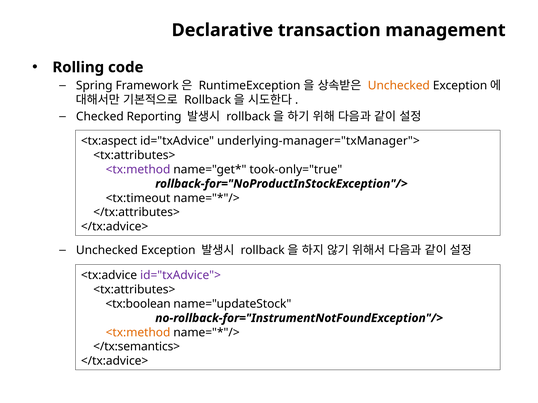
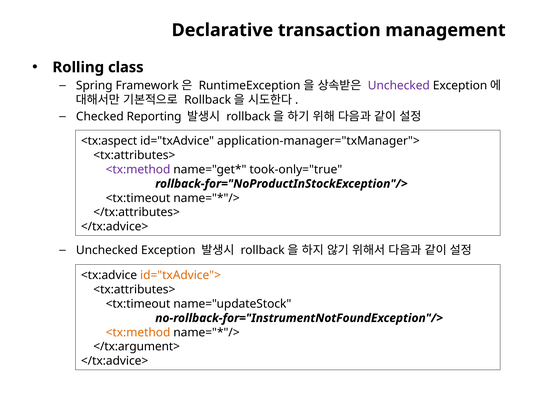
code: code -> class
Unchecked at (399, 86) colour: orange -> purple
underlying-manager="txManager">: underlying-manager="txManager"> -> application-manager="txManager">
id="txAdvice"> colour: purple -> orange
<tx:boolean at (138, 304): <tx:boolean -> <tx:timeout
</tx:semantics>: </tx:semantics> -> </tx:argument>
